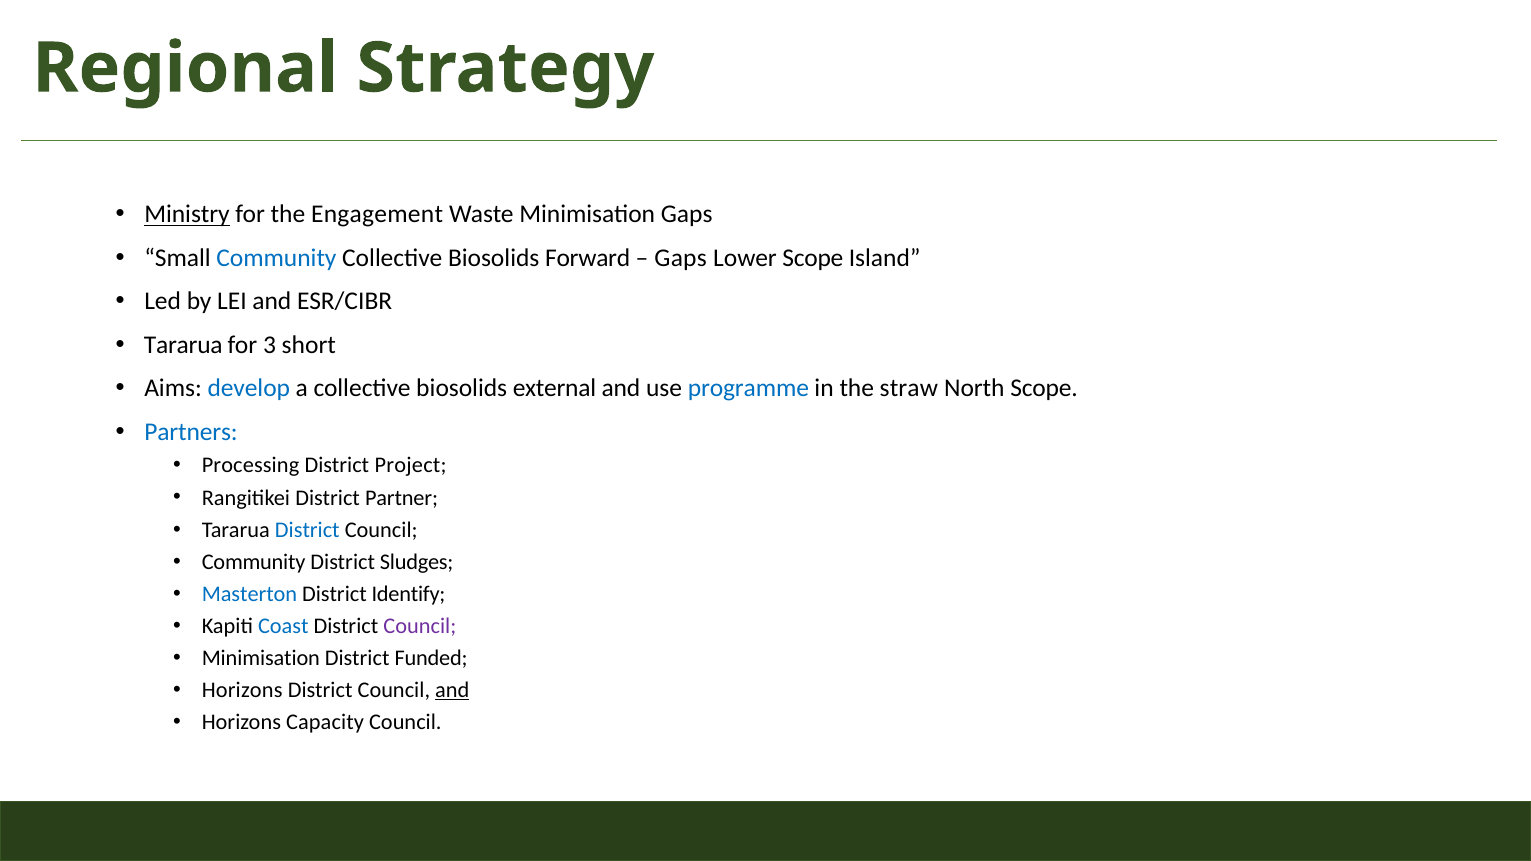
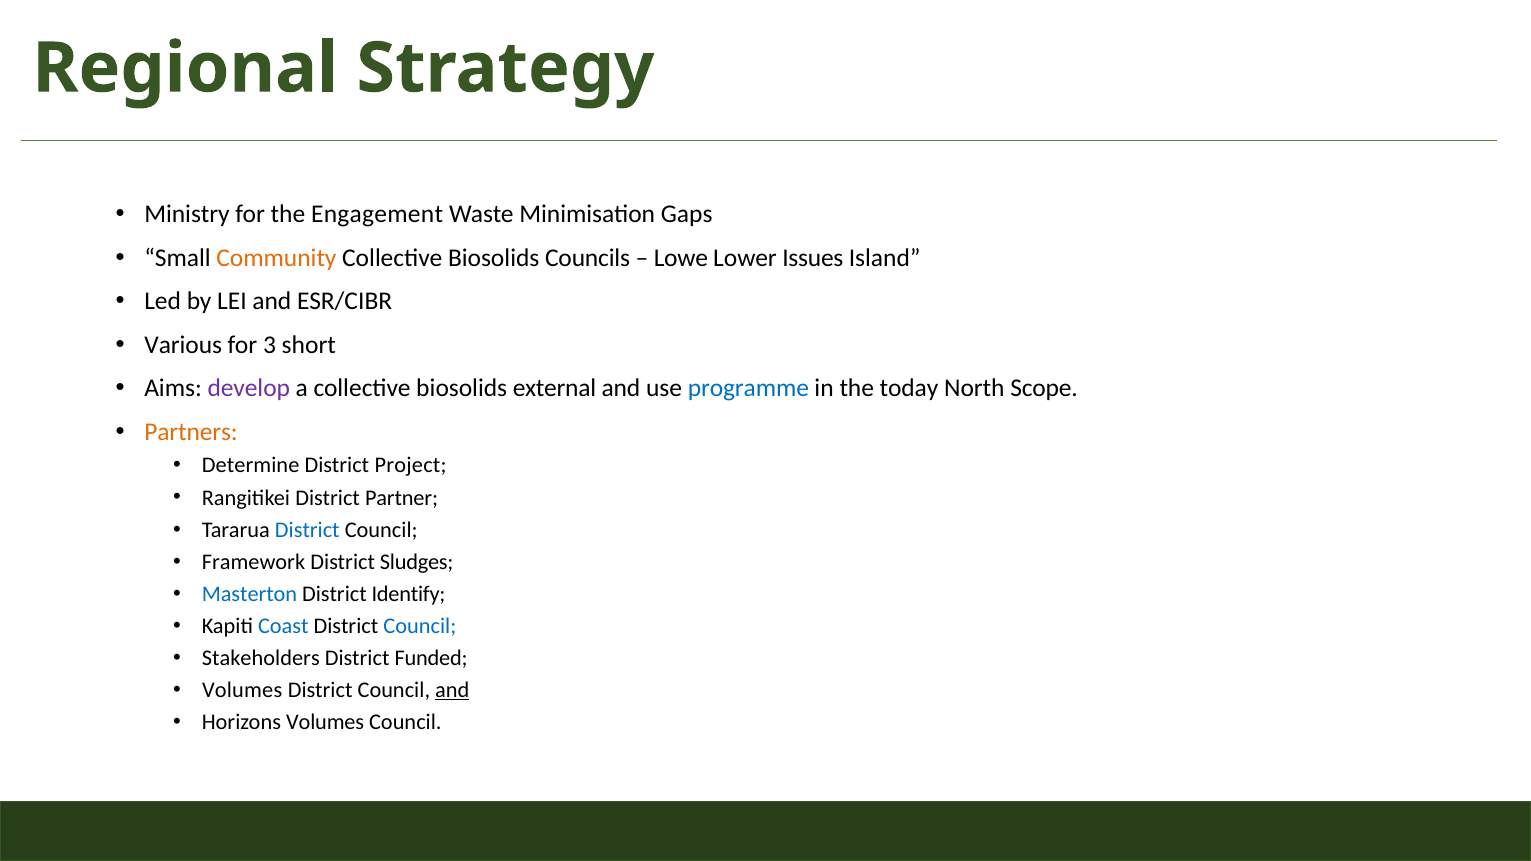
Ministry underline: present -> none
Community at (276, 258) colour: blue -> orange
Forward: Forward -> Councils
Gaps at (681, 258): Gaps -> Lowe
Lower Scope: Scope -> Issues
Tararua at (183, 345): Tararua -> Various
develop colour: blue -> purple
straw: straw -> today
Partners colour: blue -> orange
Processing: Processing -> Determine
Community at (254, 562): Community -> Framework
Council at (420, 626) colour: purple -> blue
Minimisation at (261, 658): Minimisation -> Stakeholders
Horizons at (242, 690): Horizons -> Volumes
Horizons Capacity: Capacity -> Volumes
